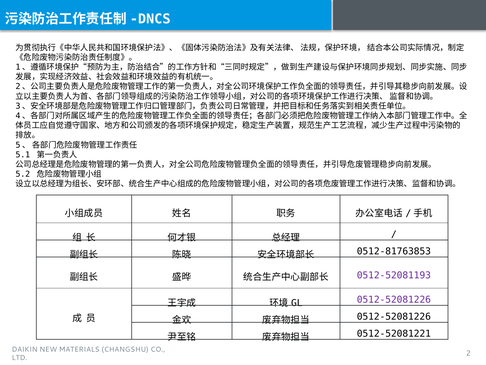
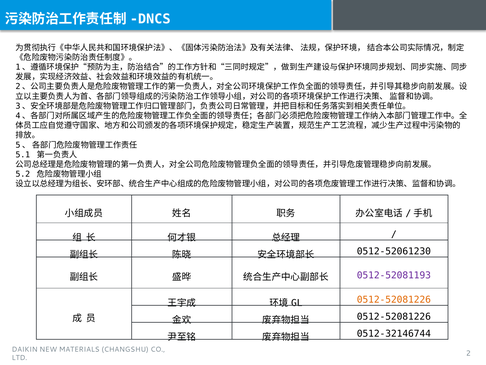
0512-81763853: 0512-81763853 -> 0512-52061230
0512-52081226 at (394, 299) colour: purple -> orange
0512-52081221: 0512-52081221 -> 0512-32146744
